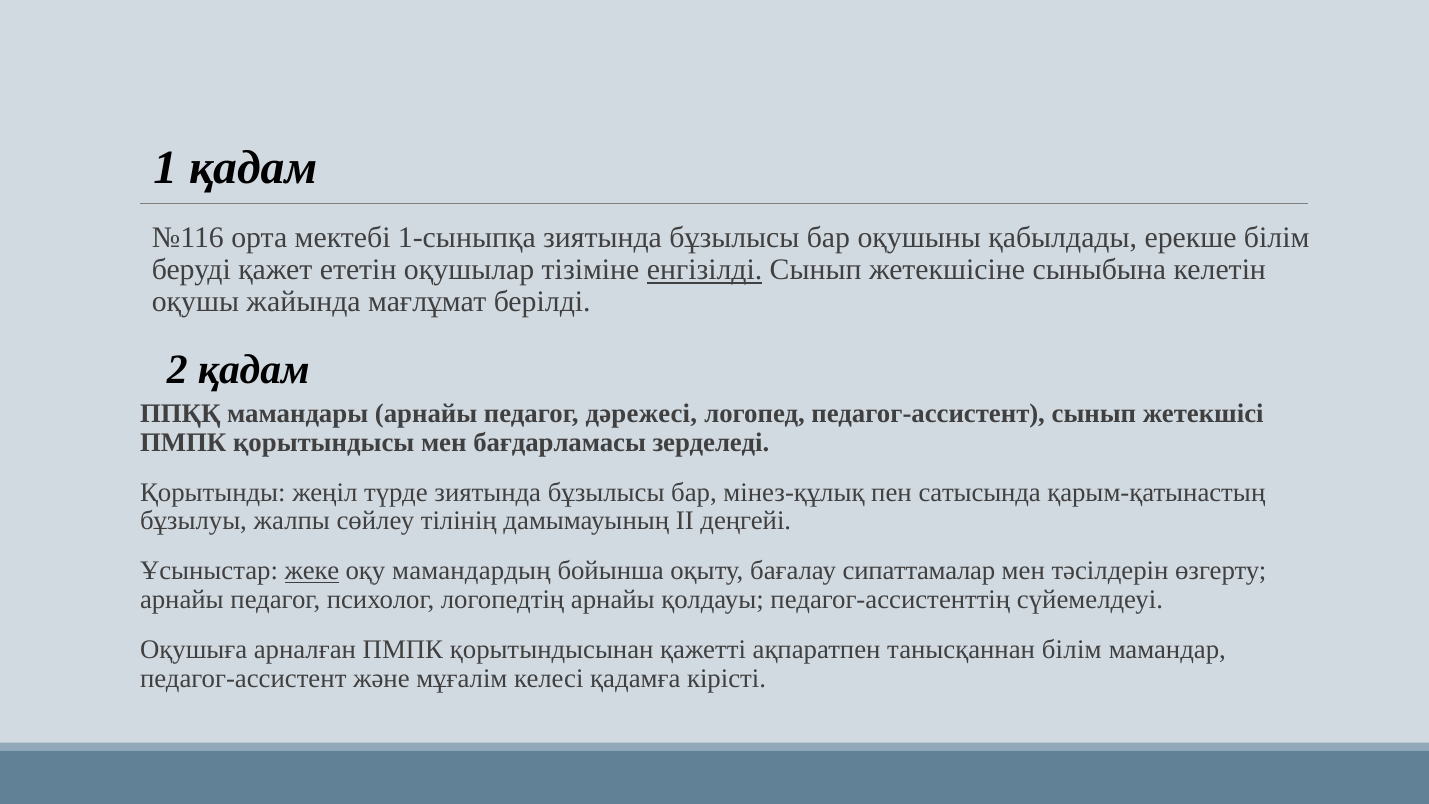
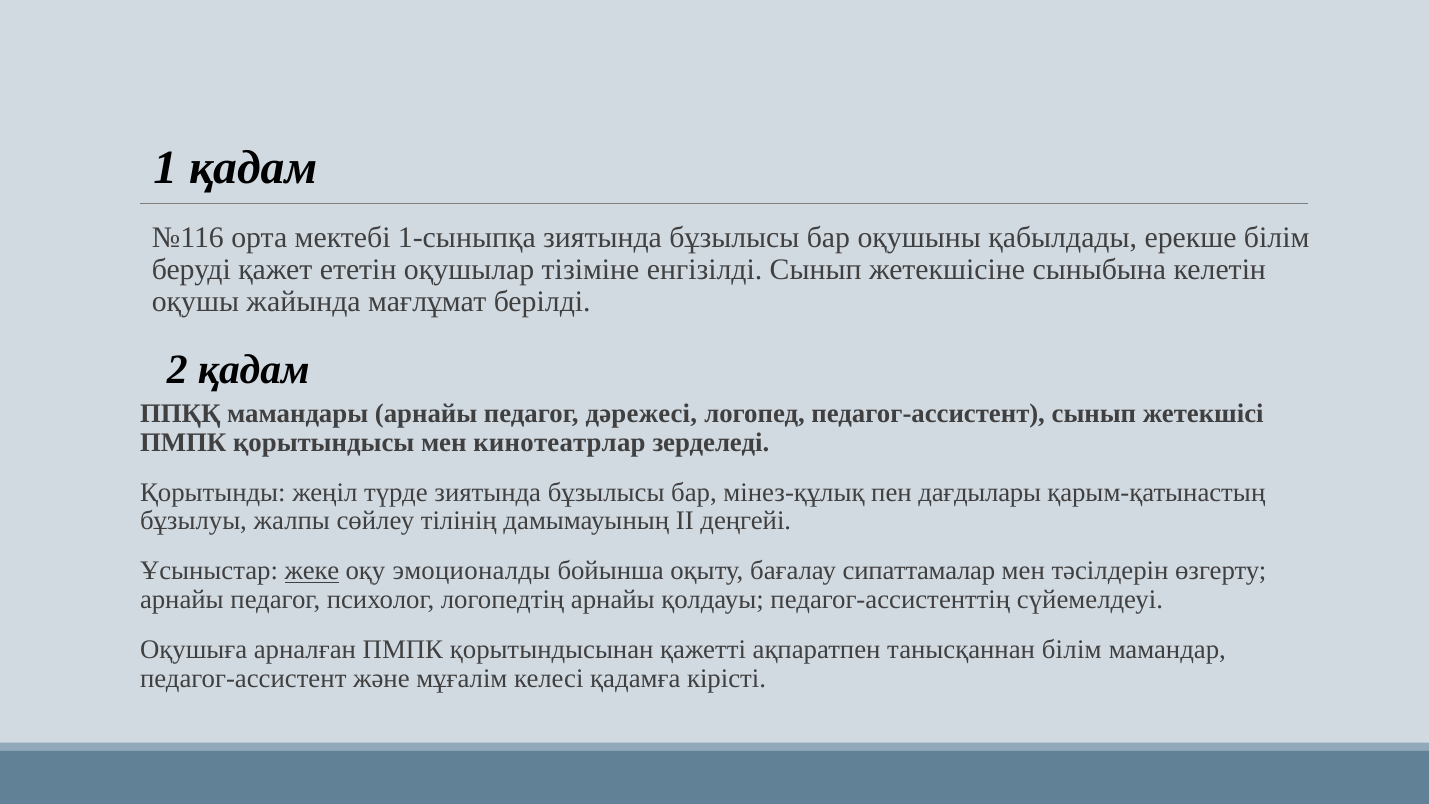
енгізілді underline: present -> none
бағдарламасы: бағдарламасы -> кинотеатрлар
сатысында: сатысында -> дағдылары
мамандардың: мамандардың -> эмоционалды
